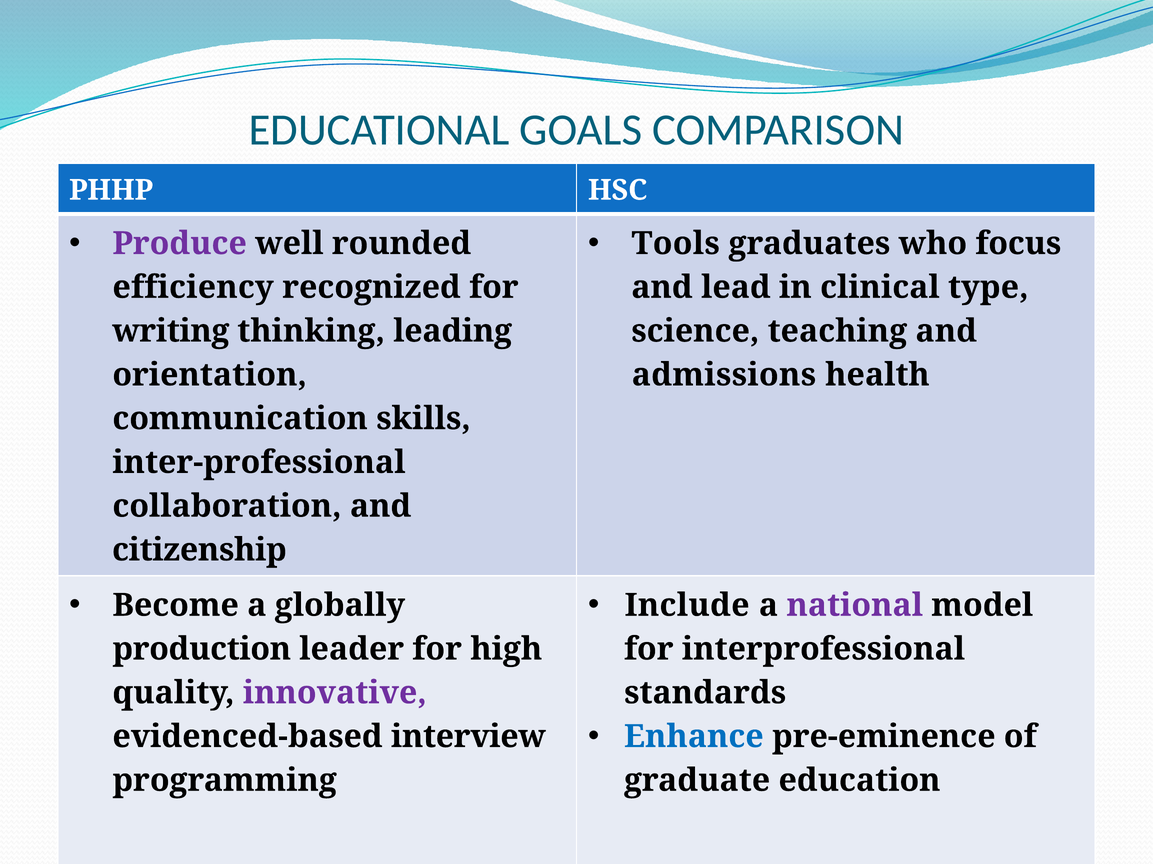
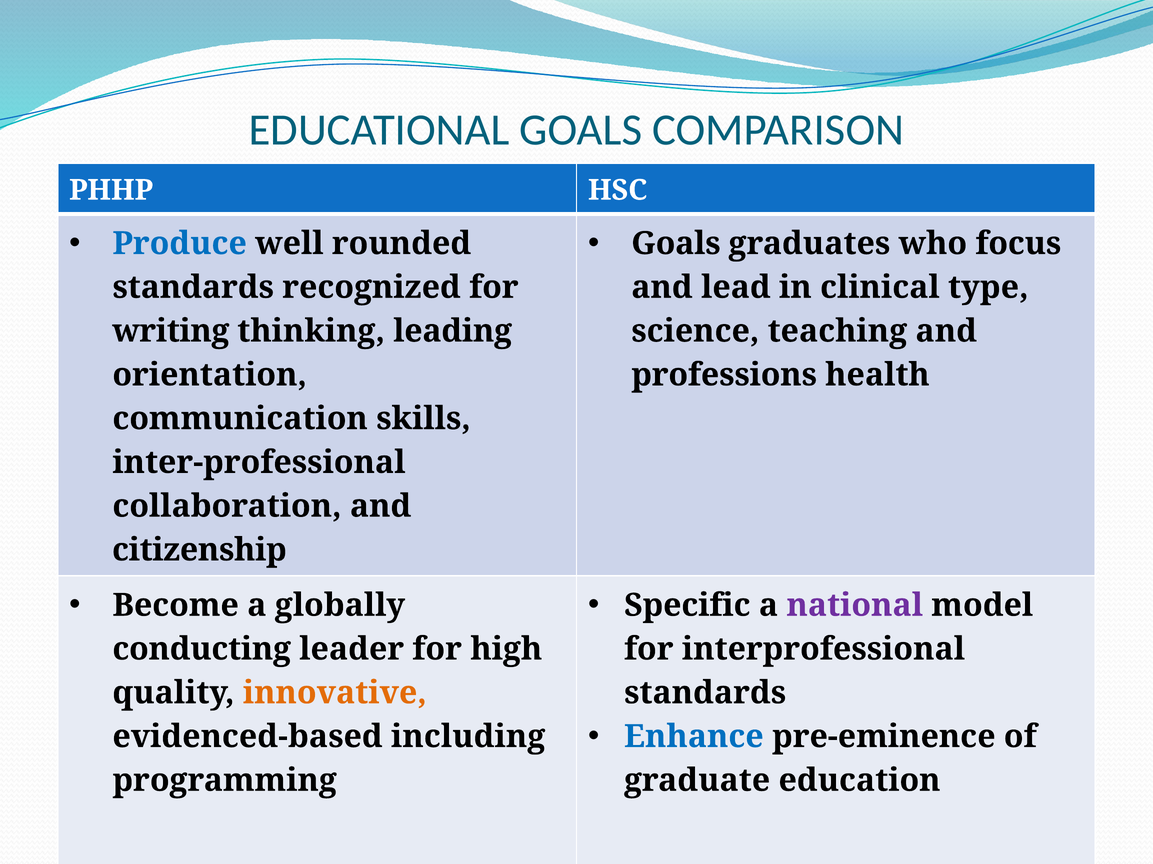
Produce colour: purple -> blue
Tools at (676, 244): Tools -> Goals
efficiency at (193, 288): efficiency -> standards
admissions: admissions -> professions
Include: Include -> Specific
production: production -> conducting
innovative colour: purple -> orange
interview: interview -> including
